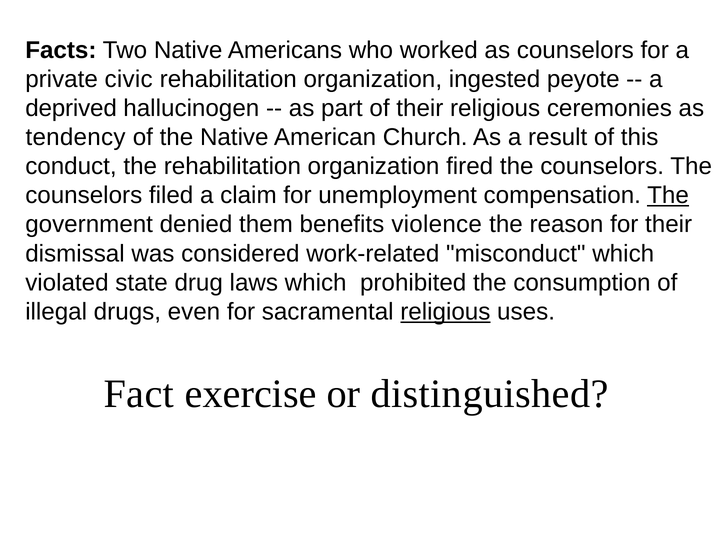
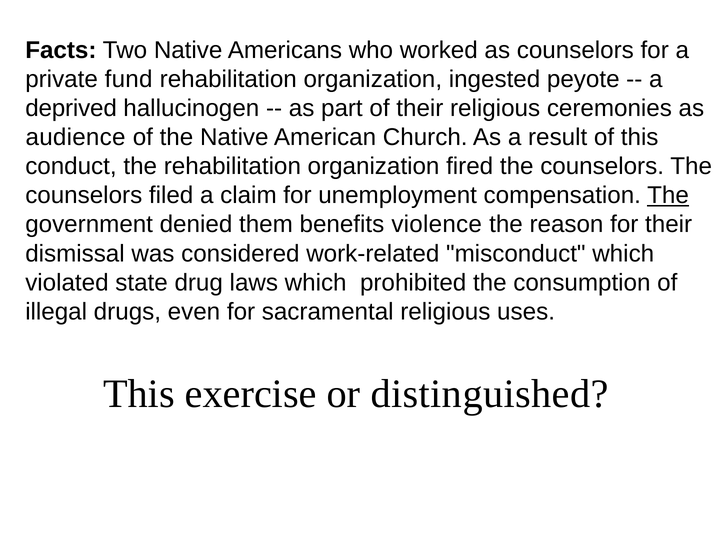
civic: civic -> fund
tendency: tendency -> audience
religious at (445, 311) underline: present -> none
Fact at (139, 393): Fact -> This
